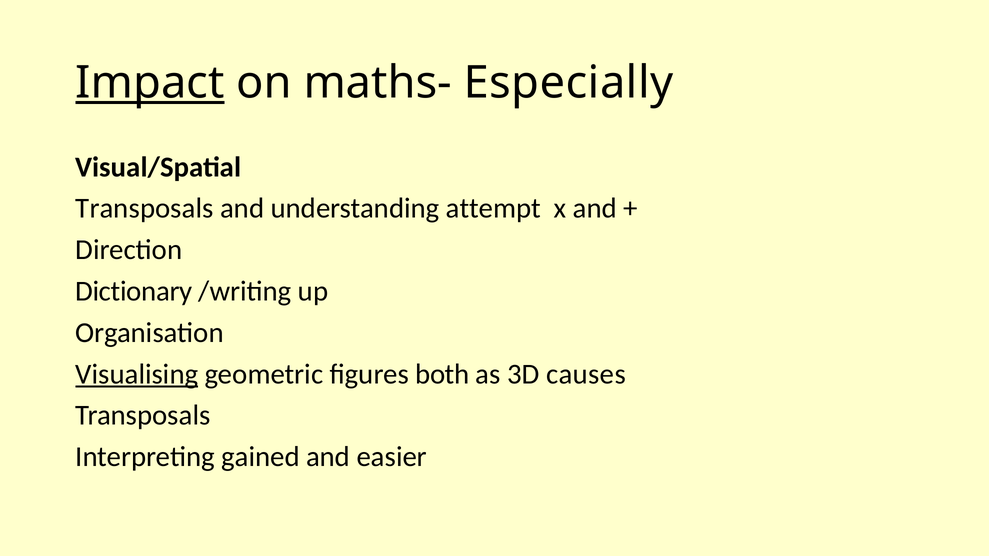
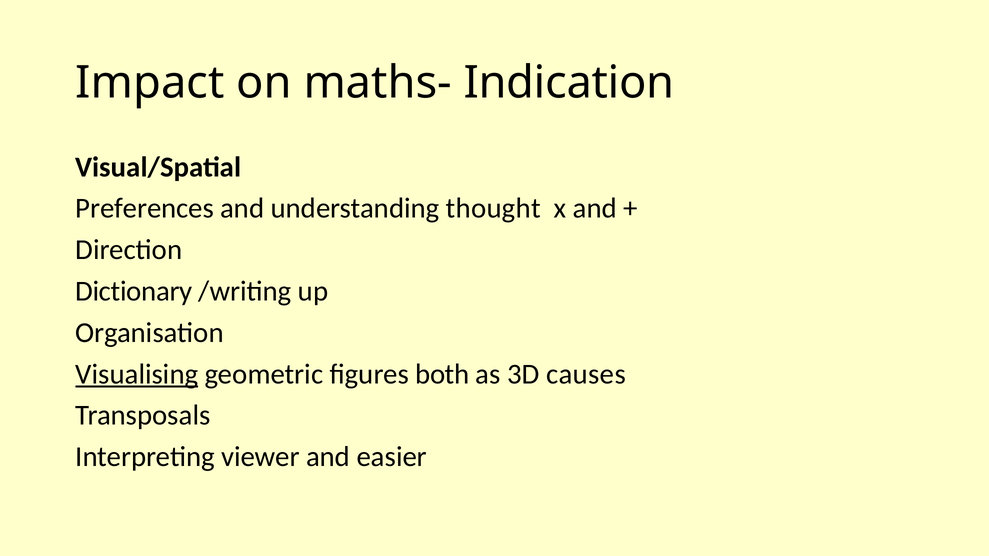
Impact underline: present -> none
Especially: Especially -> Indication
Transposals at (145, 209): Transposals -> Preferences
attempt: attempt -> thought
gained: gained -> viewer
